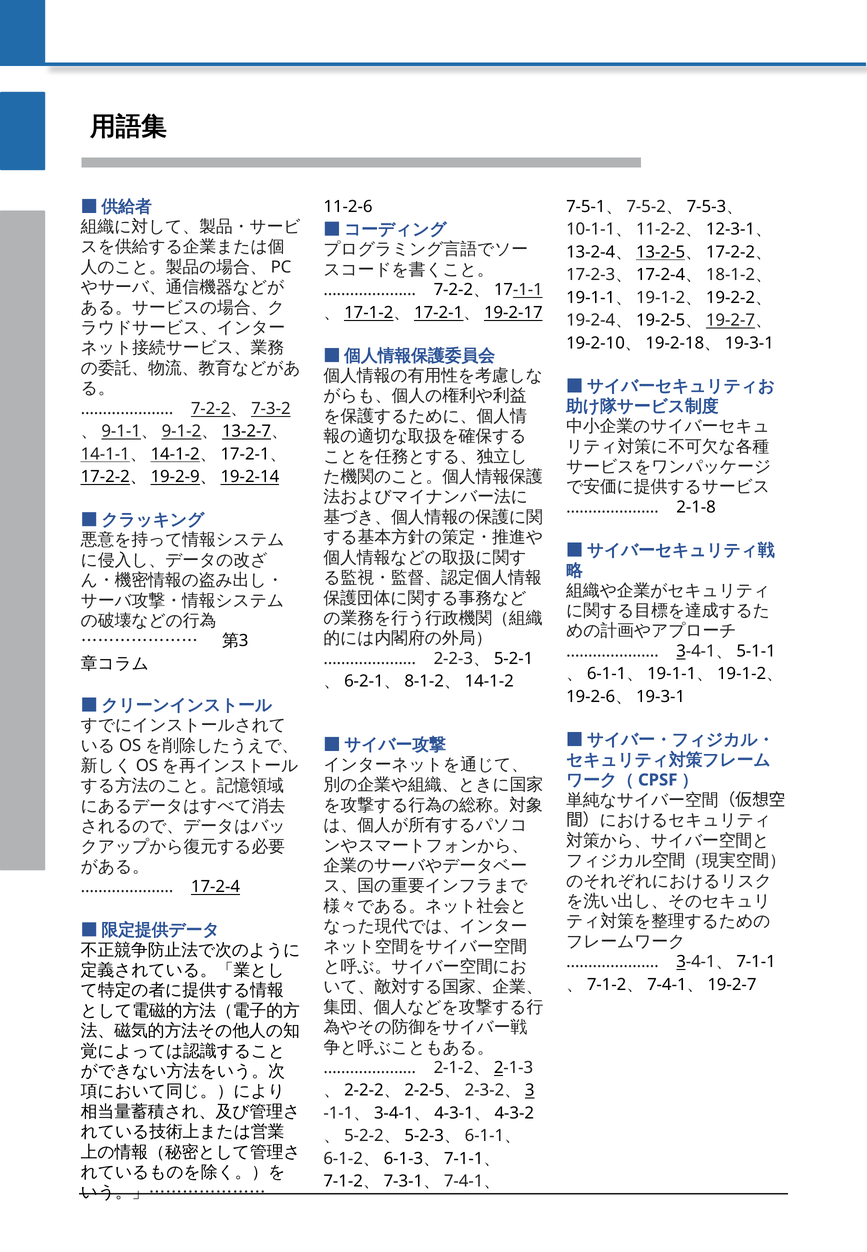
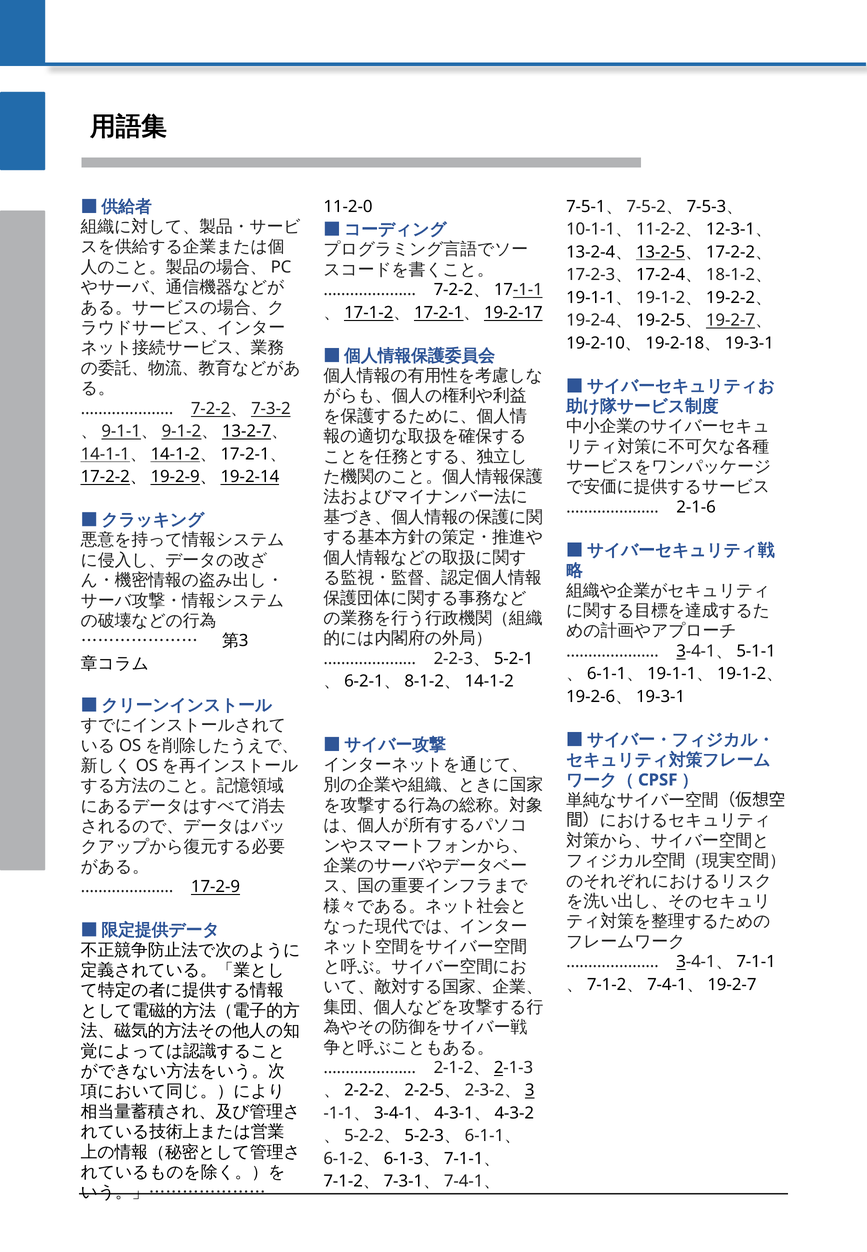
11-2-6: 11-2-6 -> 11-2-0
2-1-8: 2-1-8 -> 2-1-6
17-2-4: 17-2-4 -> 17-2-9
